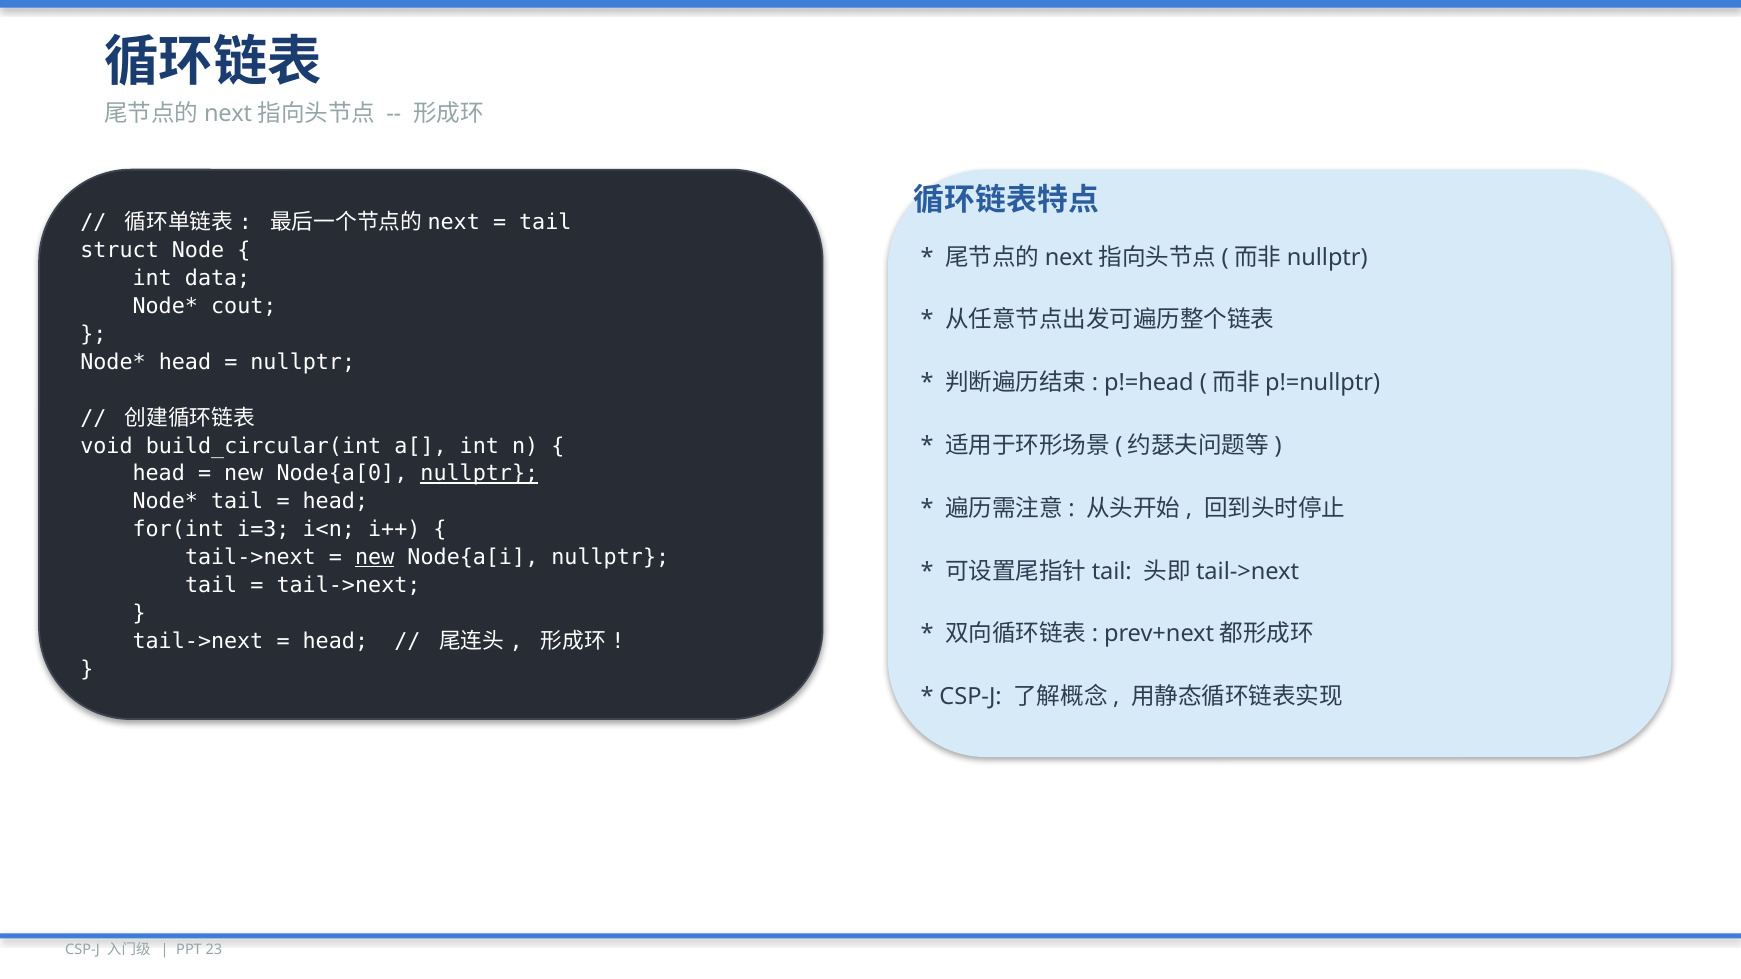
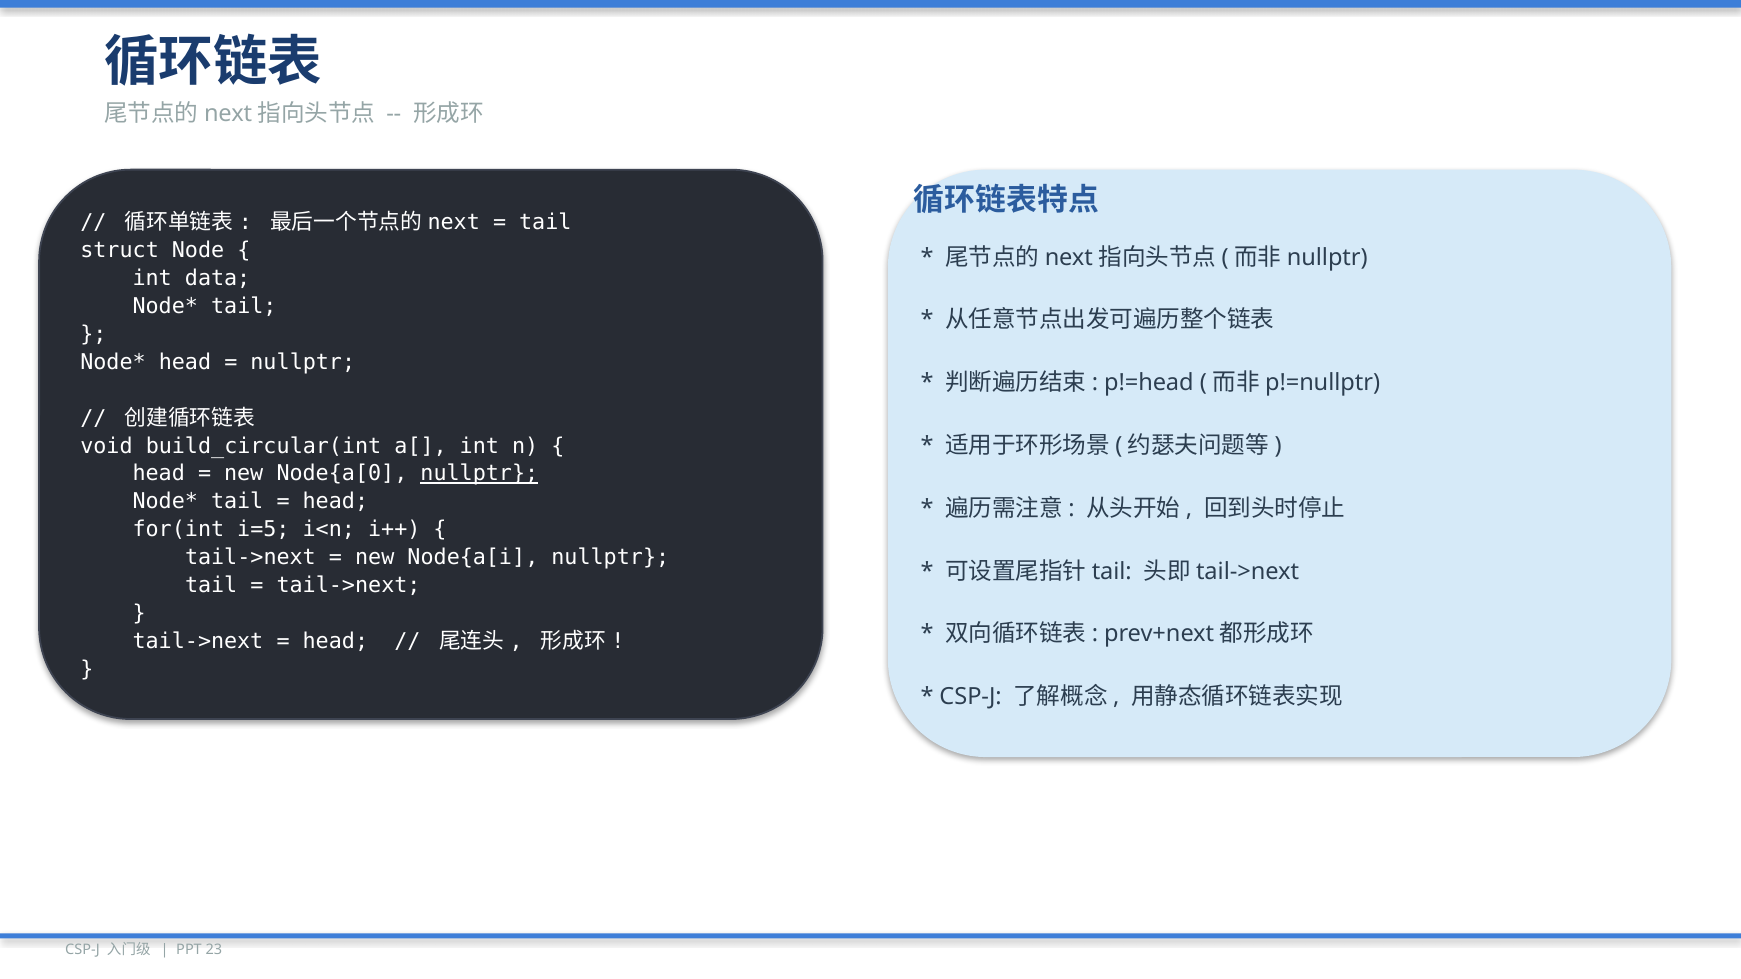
cout at (244, 306): cout -> tail
i=3: i=3 -> i=5
new at (375, 558) underline: present -> none
